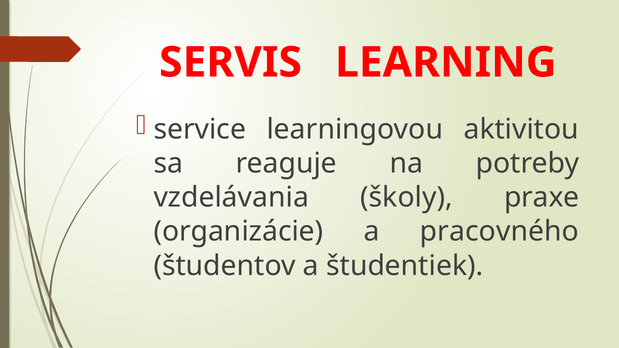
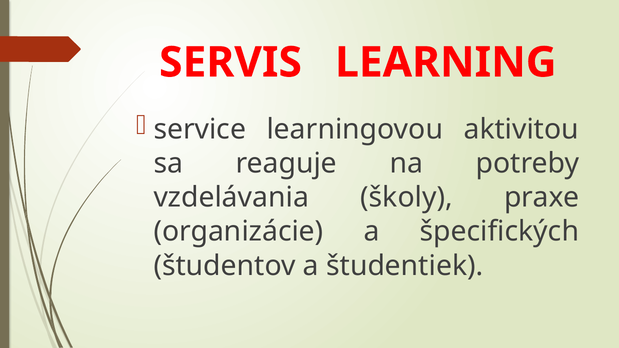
pracovného: pracovného -> špecifických
